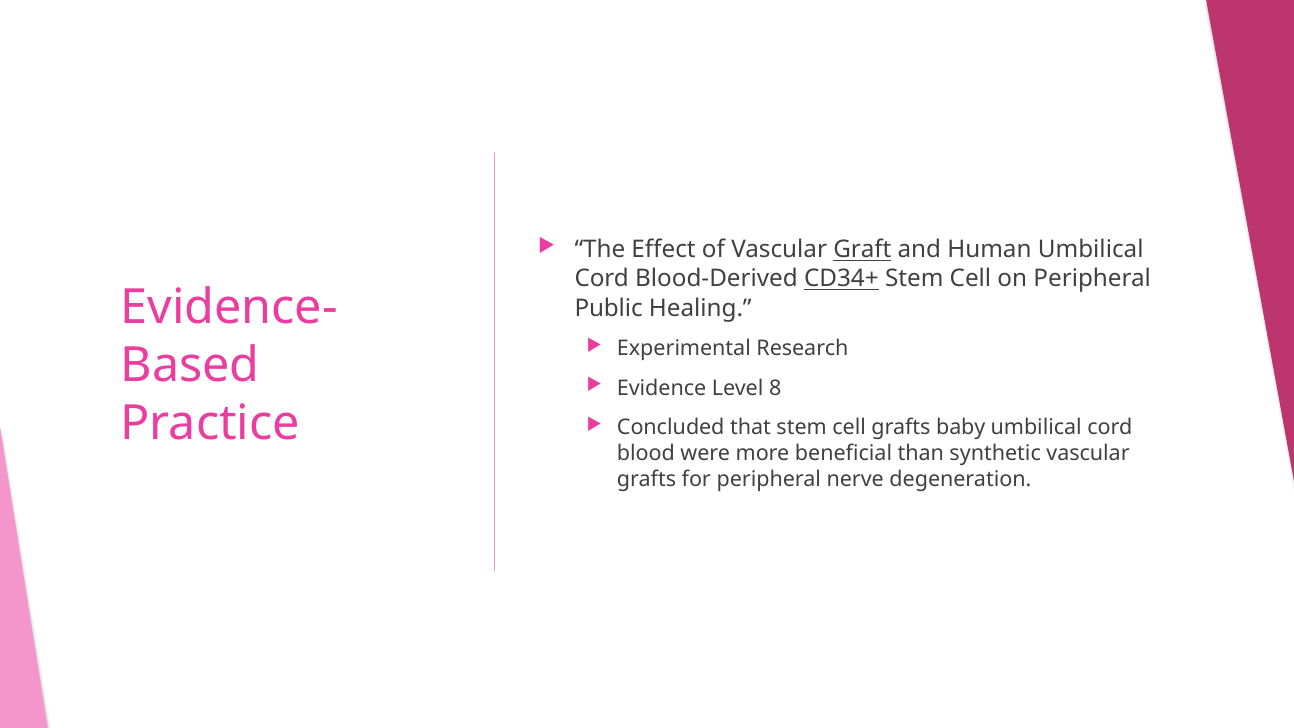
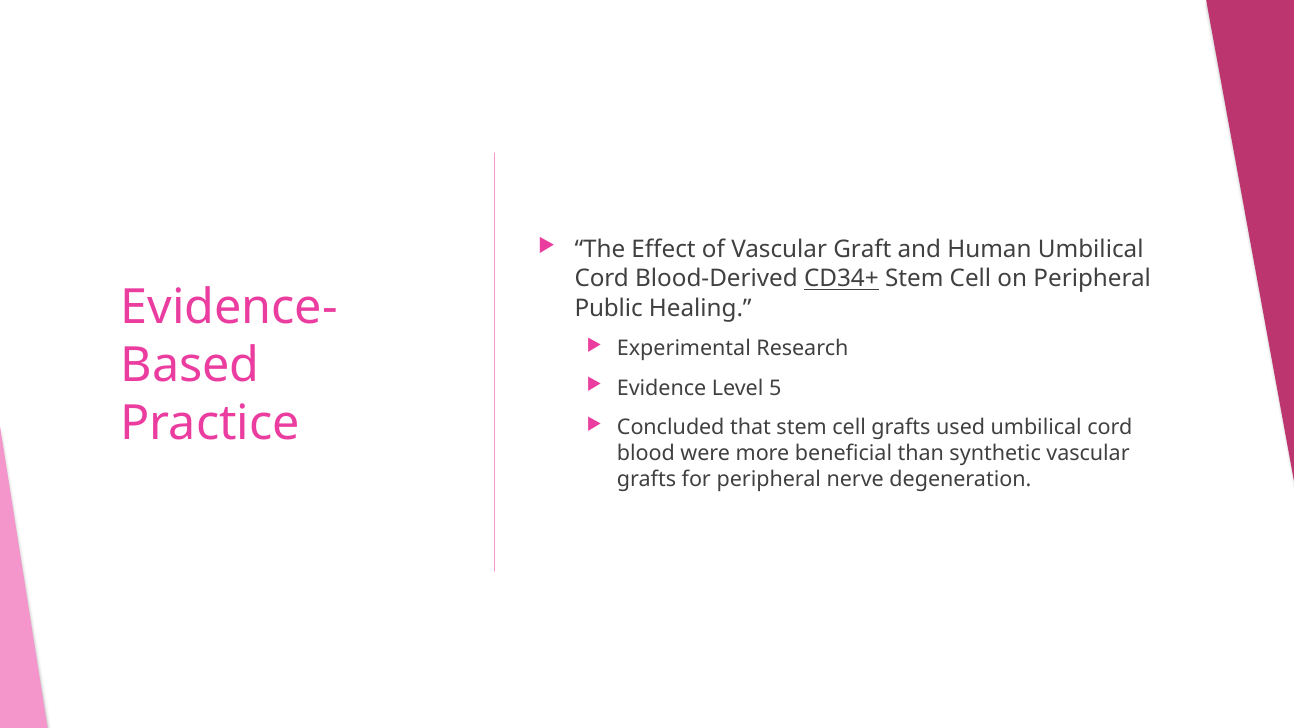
Graft underline: present -> none
8: 8 -> 5
baby: baby -> used
